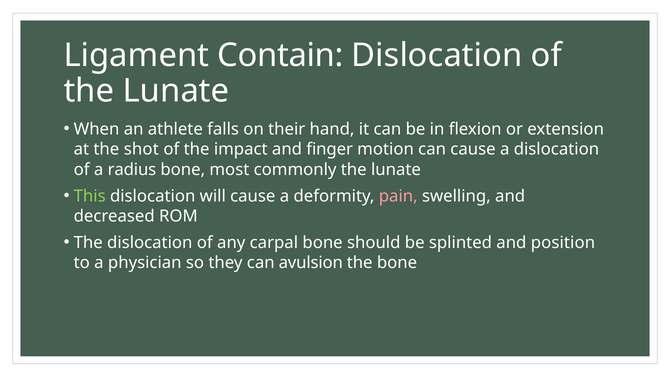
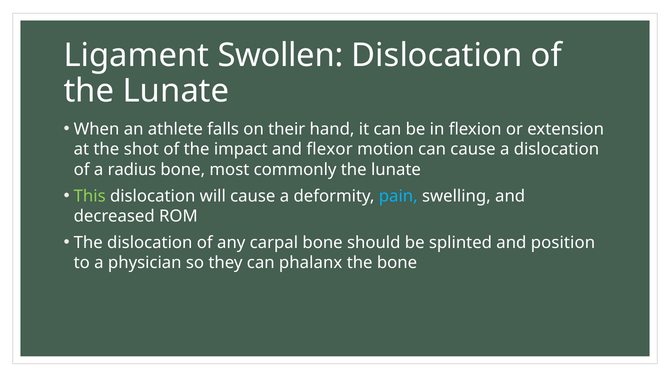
Contain: Contain -> Swollen
finger: finger -> flexor
pain colour: pink -> light blue
avulsion: avulsion -> phalanx
